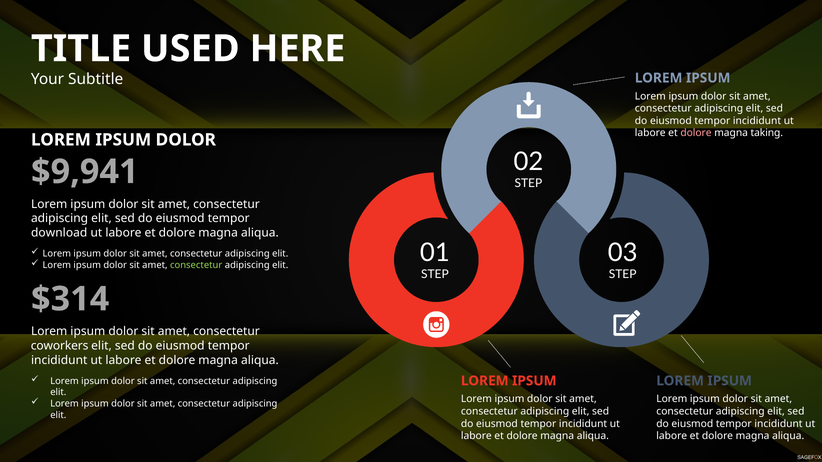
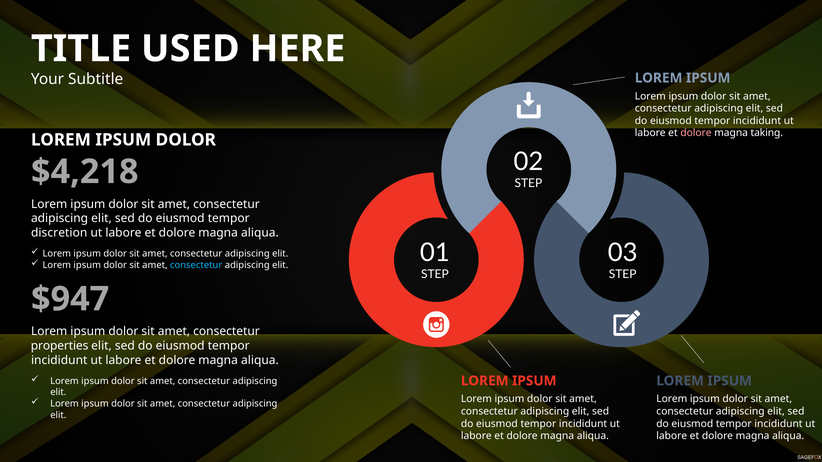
$9,941: $9,941 -> $4,218
download: download -> discretion
consectetur at (196, 265) colour: light green -> light blue
$314: $314 -> $947
coworkers: coworkers -> properties
